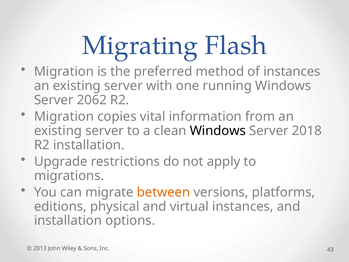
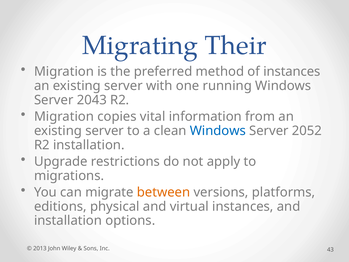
Flash: Flash -> Their
2062: 2062 -> 2043
Windows at (218, 131) colour: black -> blue
2018: 2018 -> 2052
